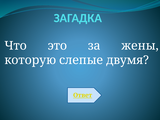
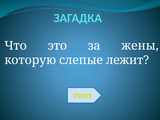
двумя: двумя -> лежит
